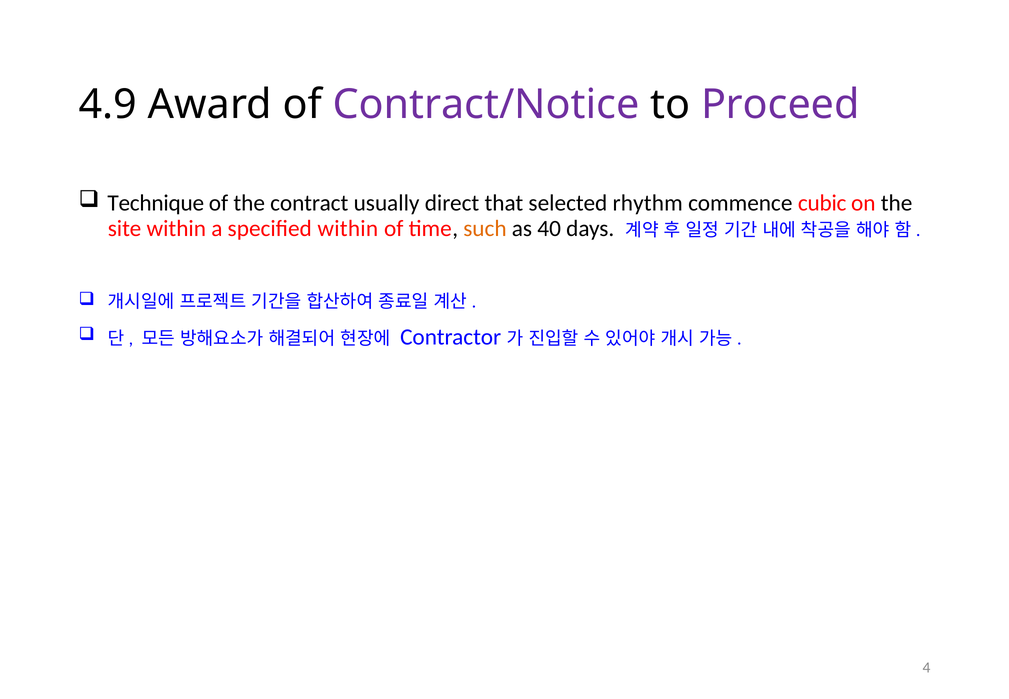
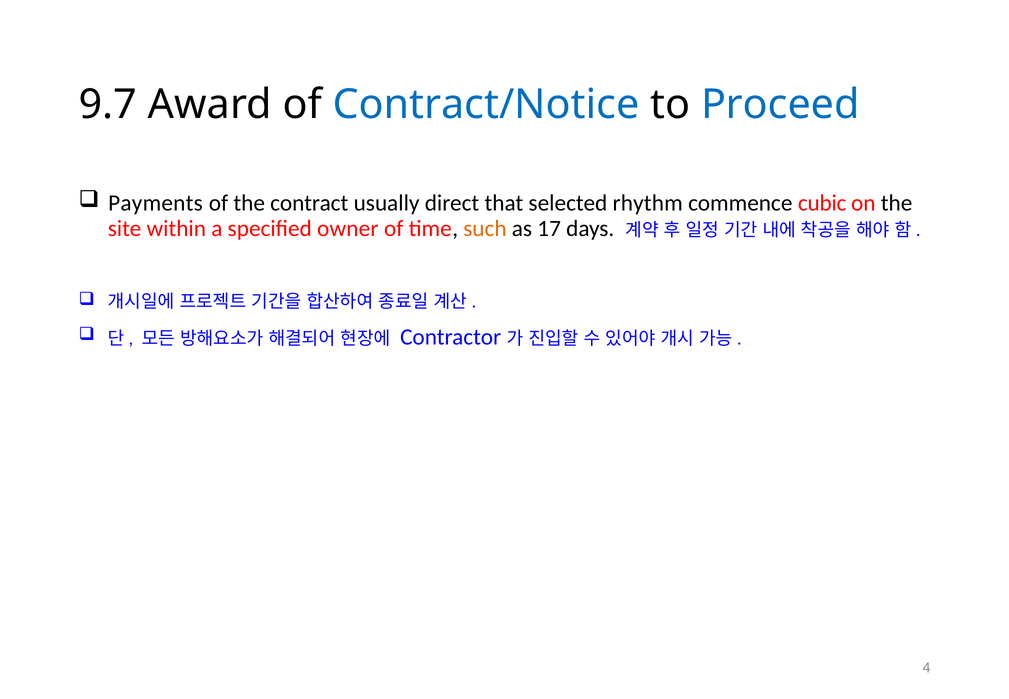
4.9: 4.9 -> 9.7
Contract/Notice colour: purple -> blue
Proceed colour: purple -> blue
Technique: Technique -> Payments
specified within: within -> owner
40: 40 -> 17
